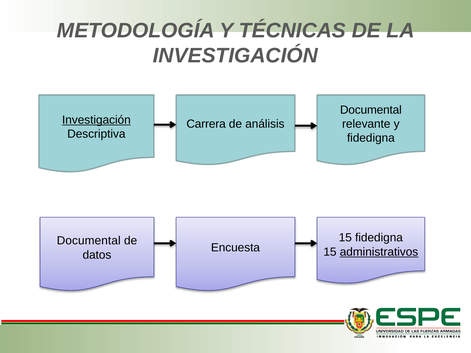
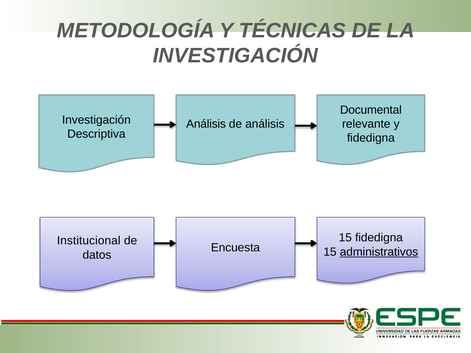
Investigación at (96, 120) underline: present -> none
Carrera at (206, 124): Carrera -> Análisis
Documental at (89, 241): Documental -> Institucional
